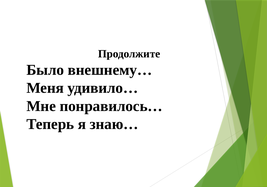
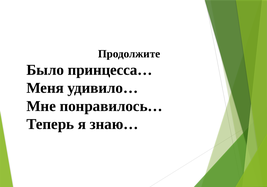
внешнему…: внешнему… -> принцесса…
